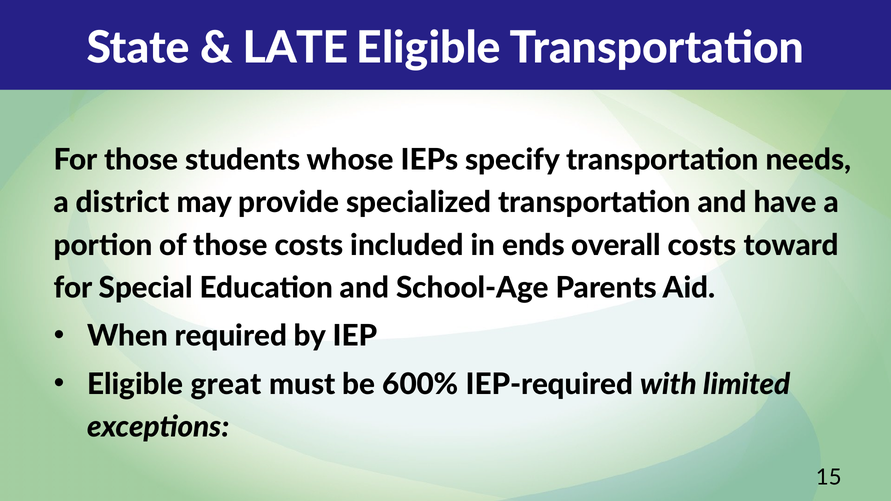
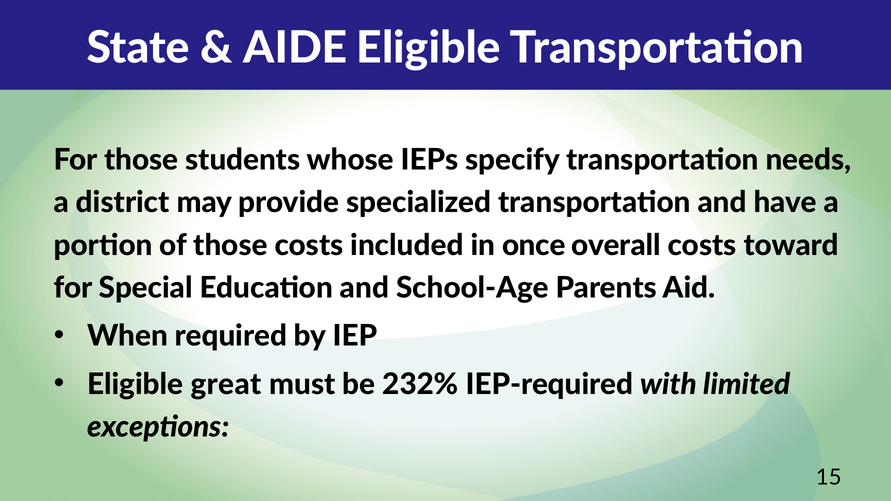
LATE: LATE -> AIDE
ends: ends -> once
600%: 600% -> 232%
